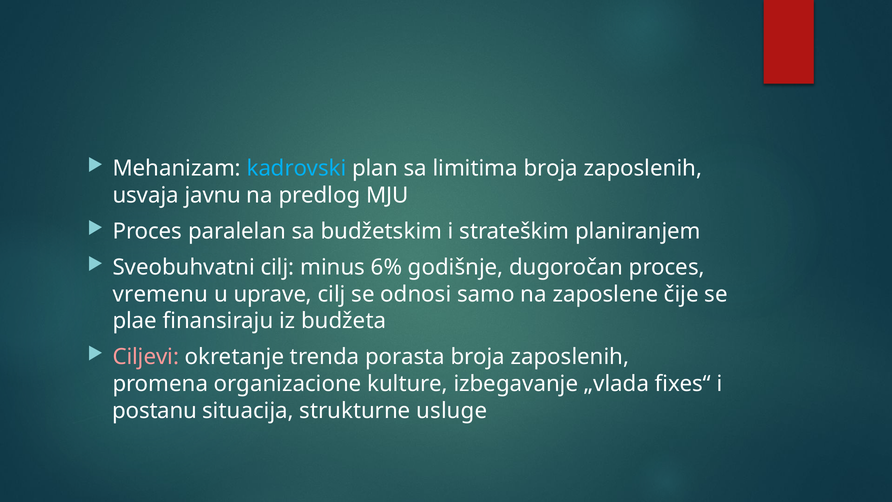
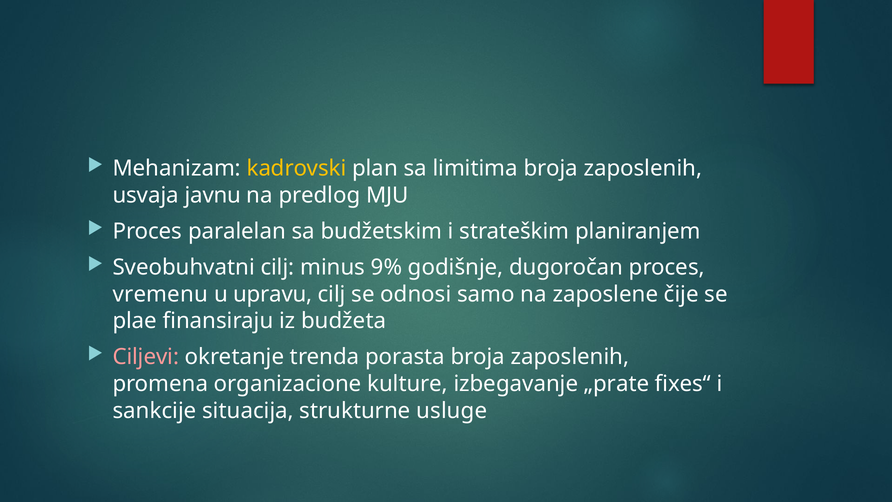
kadrovski colour: light blue -> yellow
6%: 6% -> 9%
uprave: uprave -> upravu
„vlada: „vlada -> „prate
postanu: postanu -> sankcije
